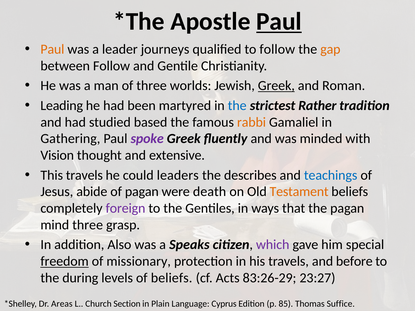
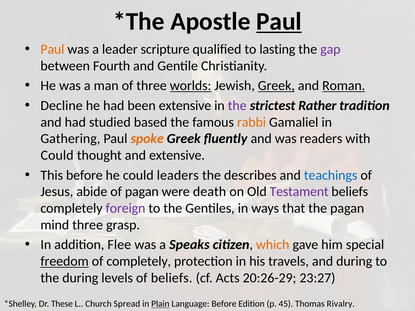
journeys: journeys -> scripture
to follow: follow -> lasting
gap colour: orange -> purple
between Follow: Follow -> Fourth
worlds underline: none -> present
Roman underline: none -> present
Leading: Leading -> Decline
been martyred: martyred -> extensive
the at (237, 106) colour: blue -> purple
spoke colour: purple -> orange
minded: minded -> readers
Vision at (57, 155): Vision -> Could
This travels: travels -> before
Testament colour: orange -> purple
Also: Also -> Flee
which colour: purple -> orange
of missionary: missionary -> completely
and before: before -> during
83:26-29: 83:26-29 -> 20:26-29
Areas: Areas -> These
Section: Section -> Spread
Plain underline: none -> present
Language Cyprus: Cyprus -> Before
85: 85 -> 45
Suffice: Suffice -> Rivalry
